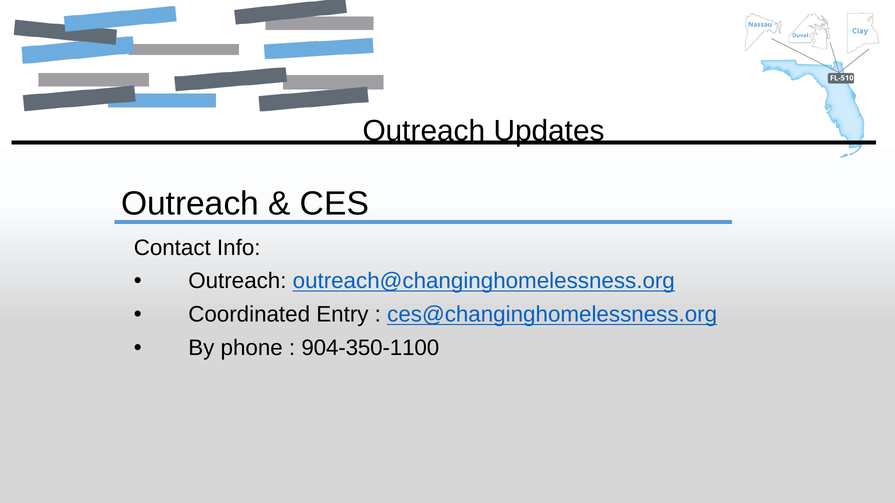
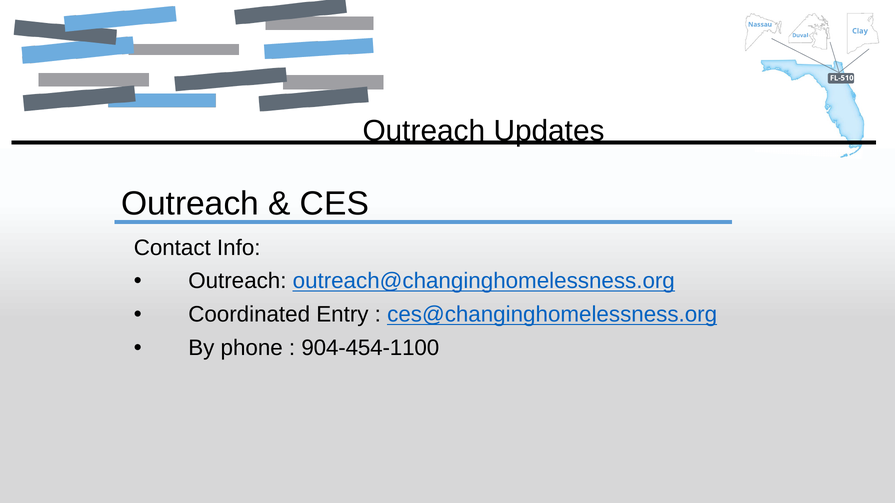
904-350-1100: 904-350-1100 -> 904-454-1100
